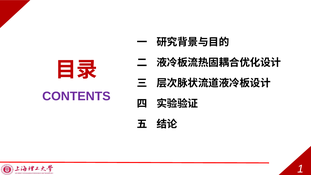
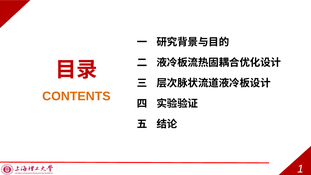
CONTENTS colour: purple -> orange
